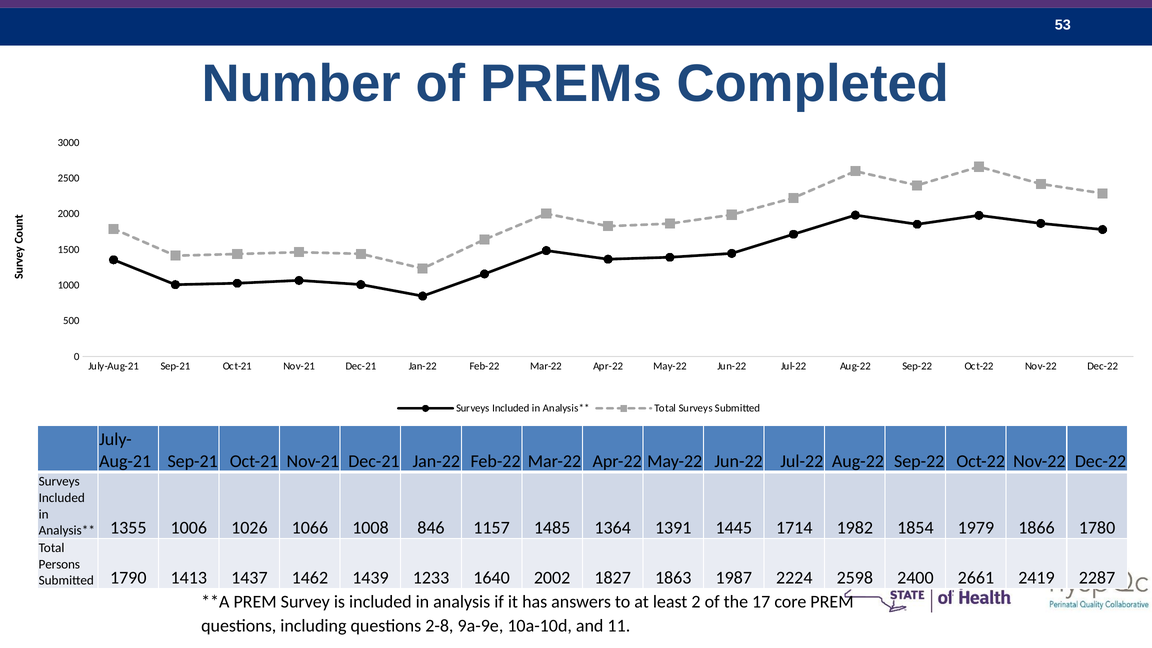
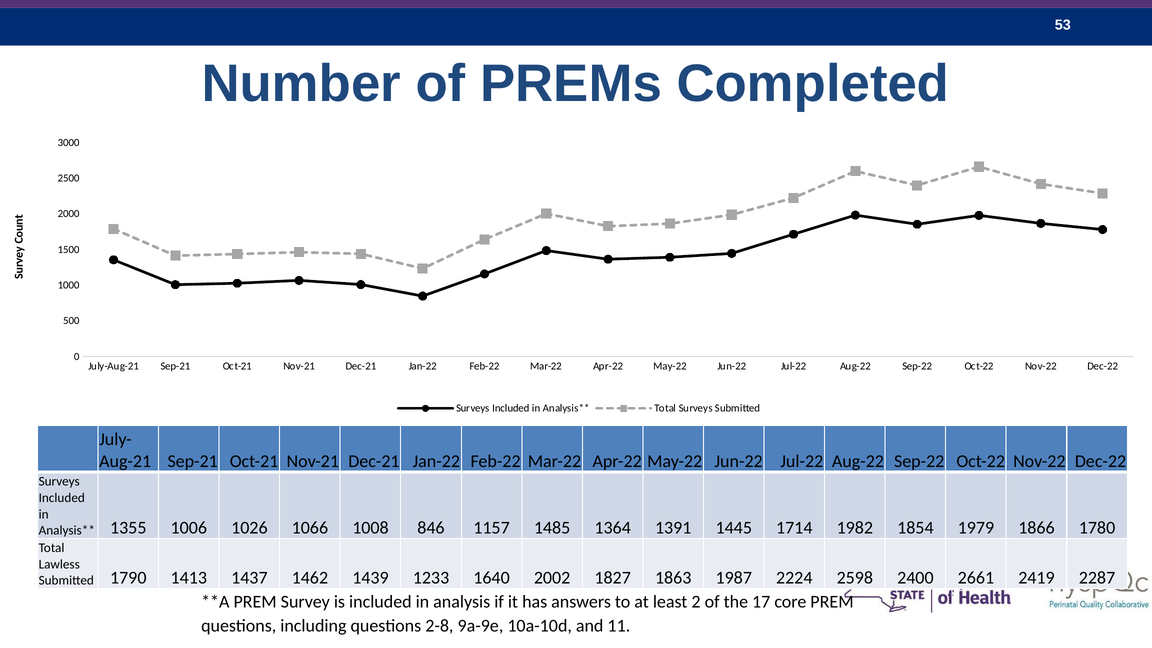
Persons: Persons -> Lawless
